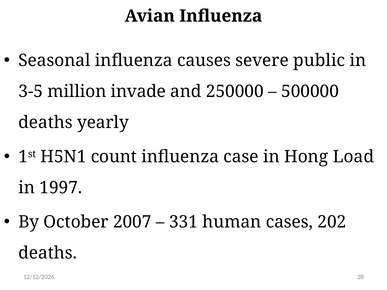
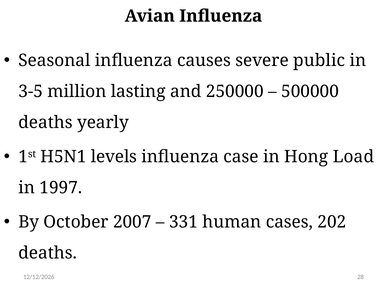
invade: invade -> lasting
count: count -> levels
